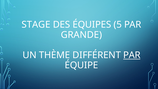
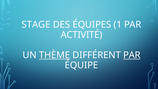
5: 5 -> 1
GRANDE: GRANDE -> ACTIVITÉ
THÈME underline: none -> present
